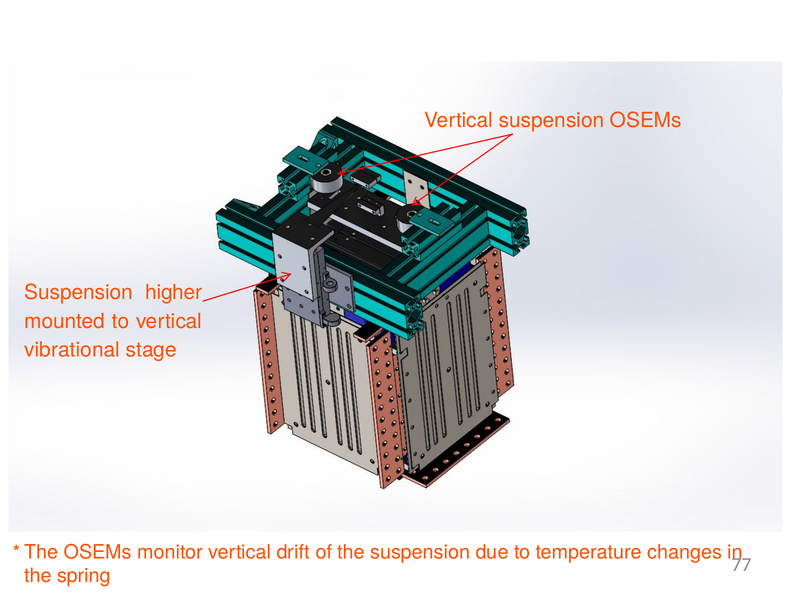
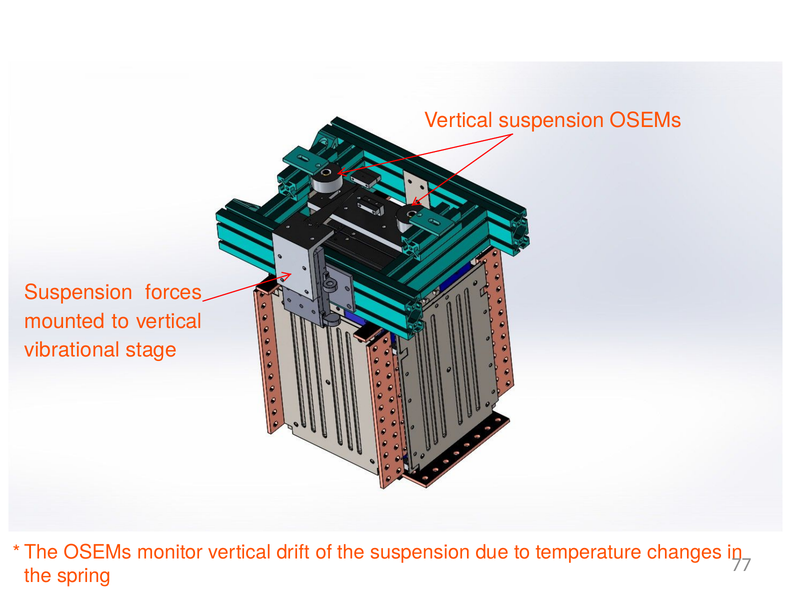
higher: higher -> forces
